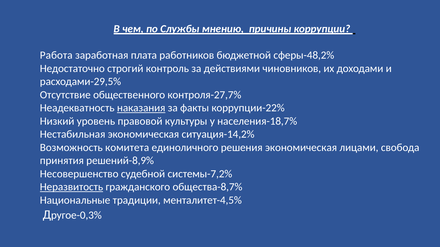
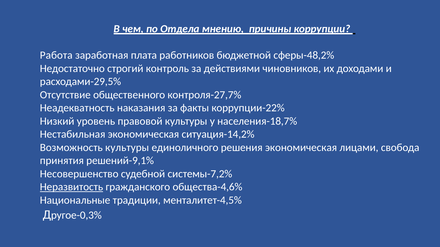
Службы: Службы -> Отдела
наказания underline: present -> none
Возможность комитета: комитета -> культуры
решений-8,9%: решений-8,9% -> решений-9,1%
общества-8,7%: общества-8,7% -> общества-4,6%
